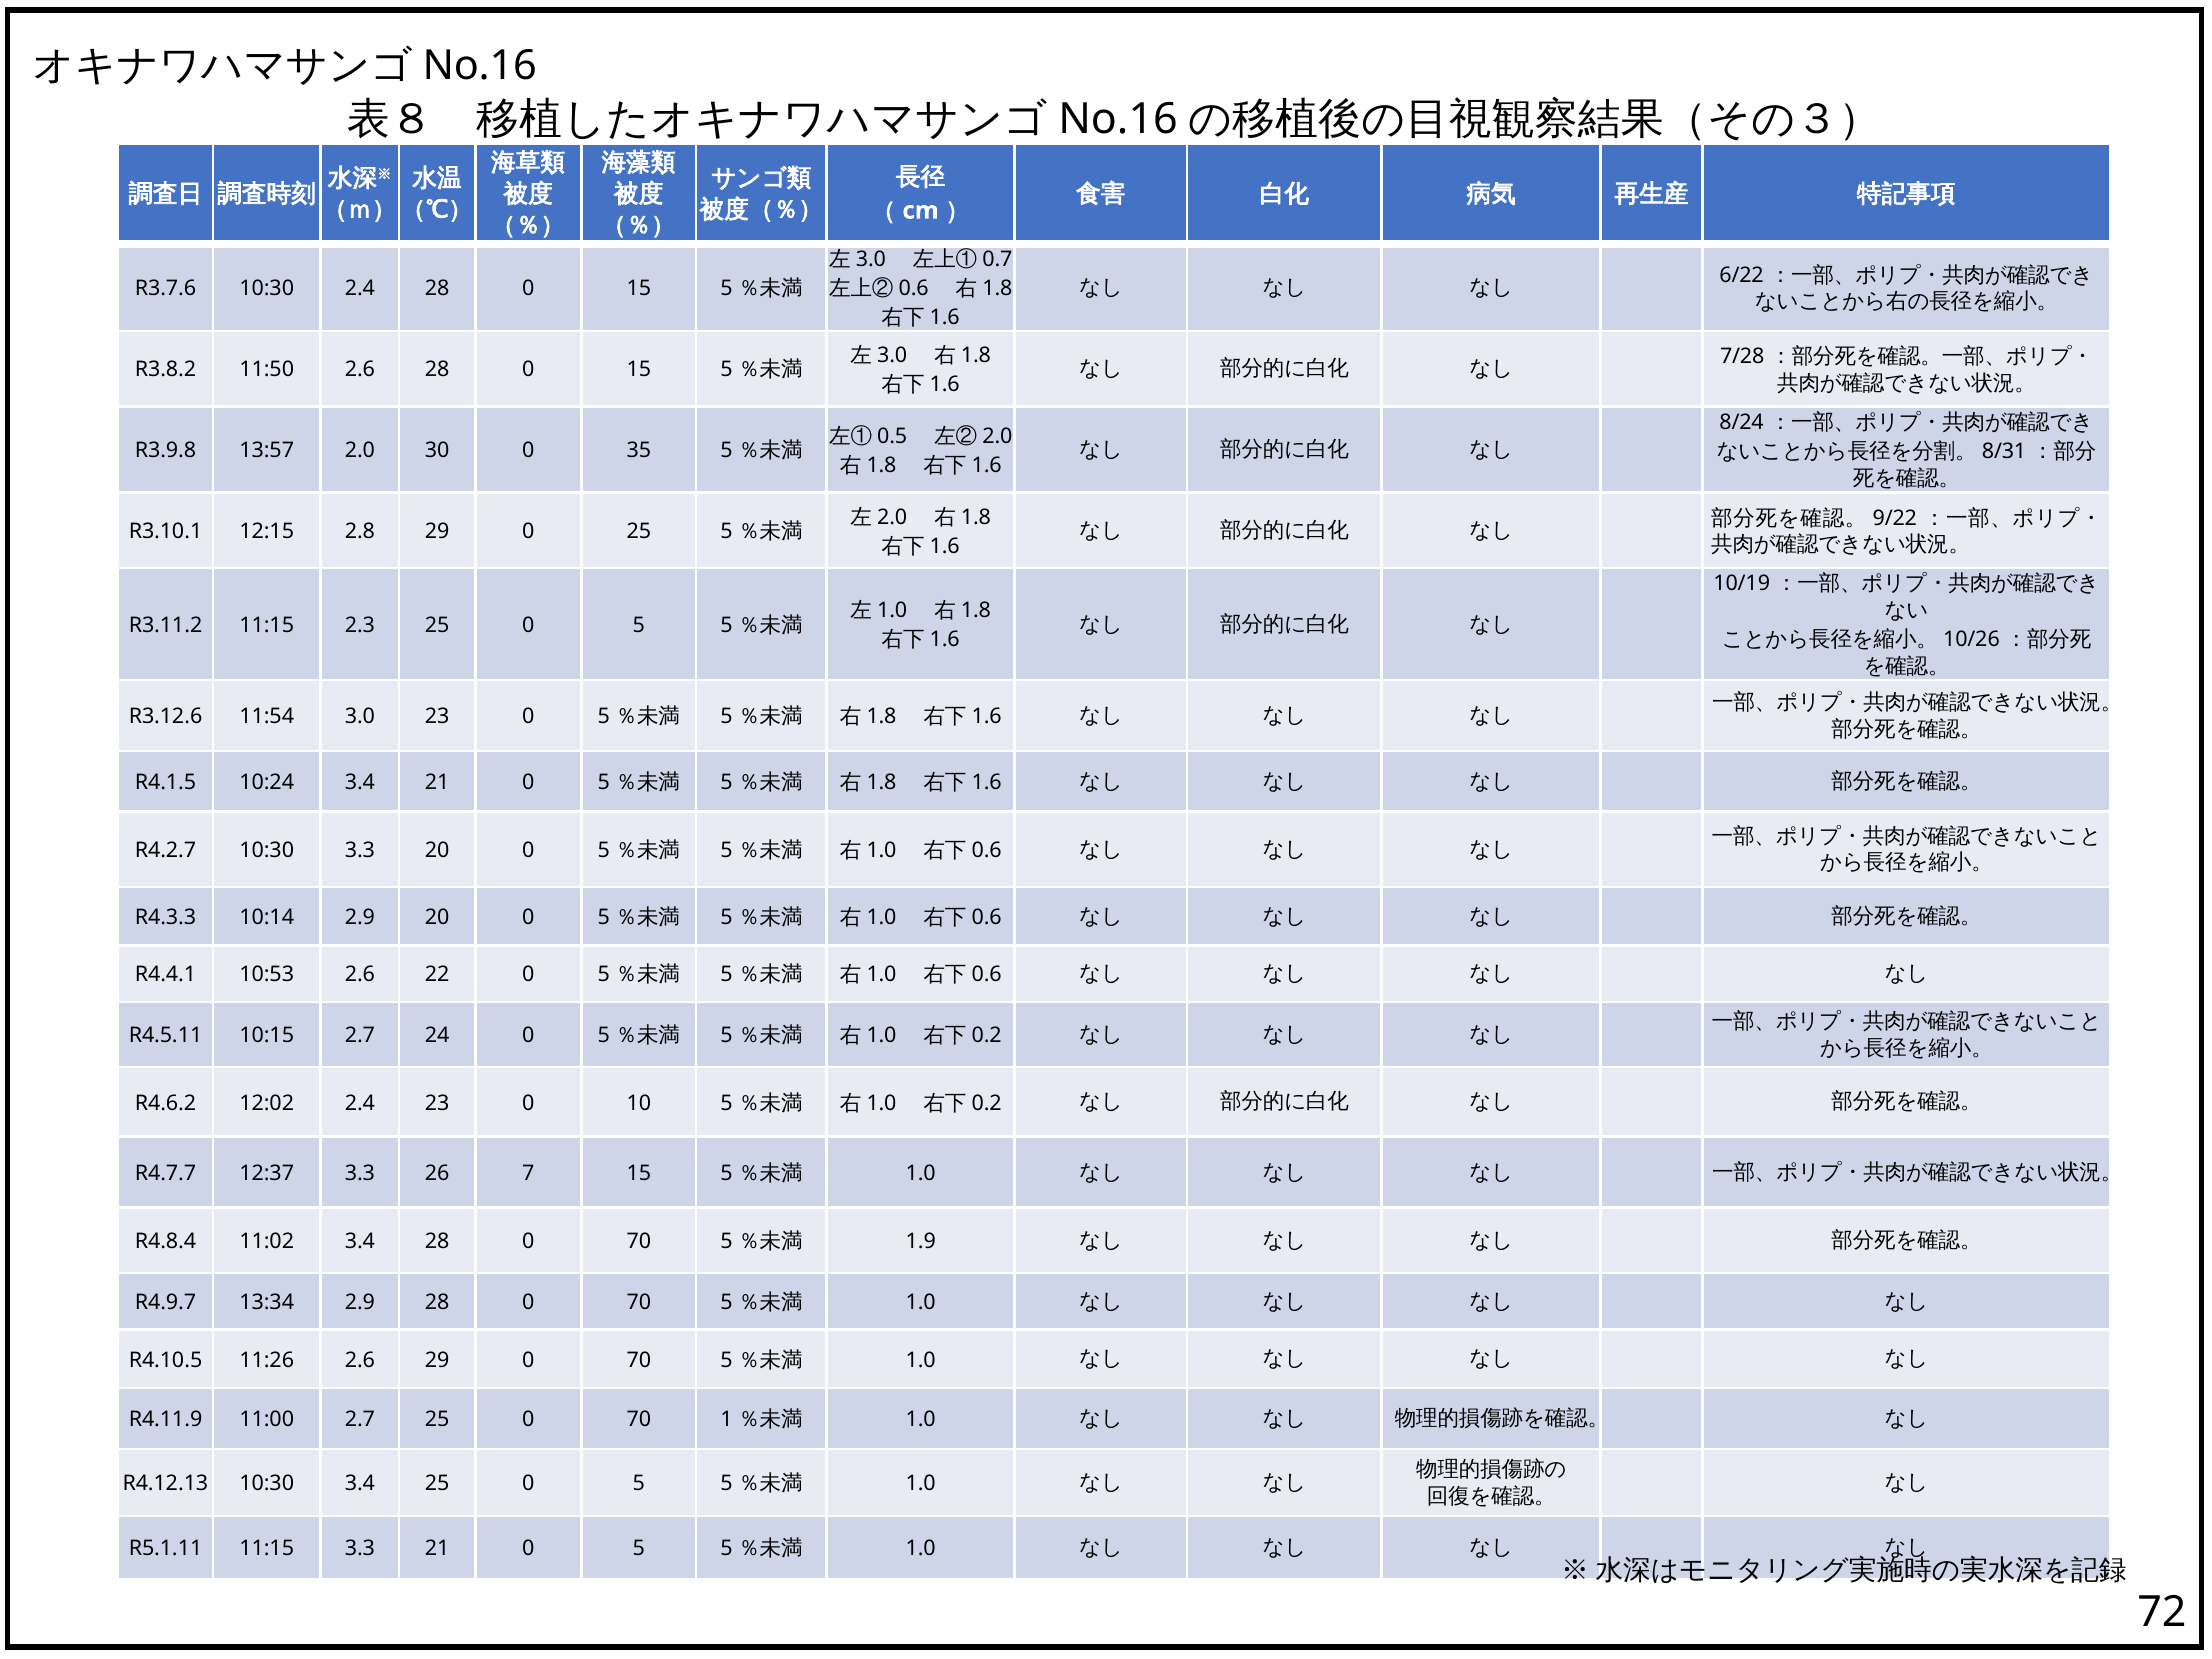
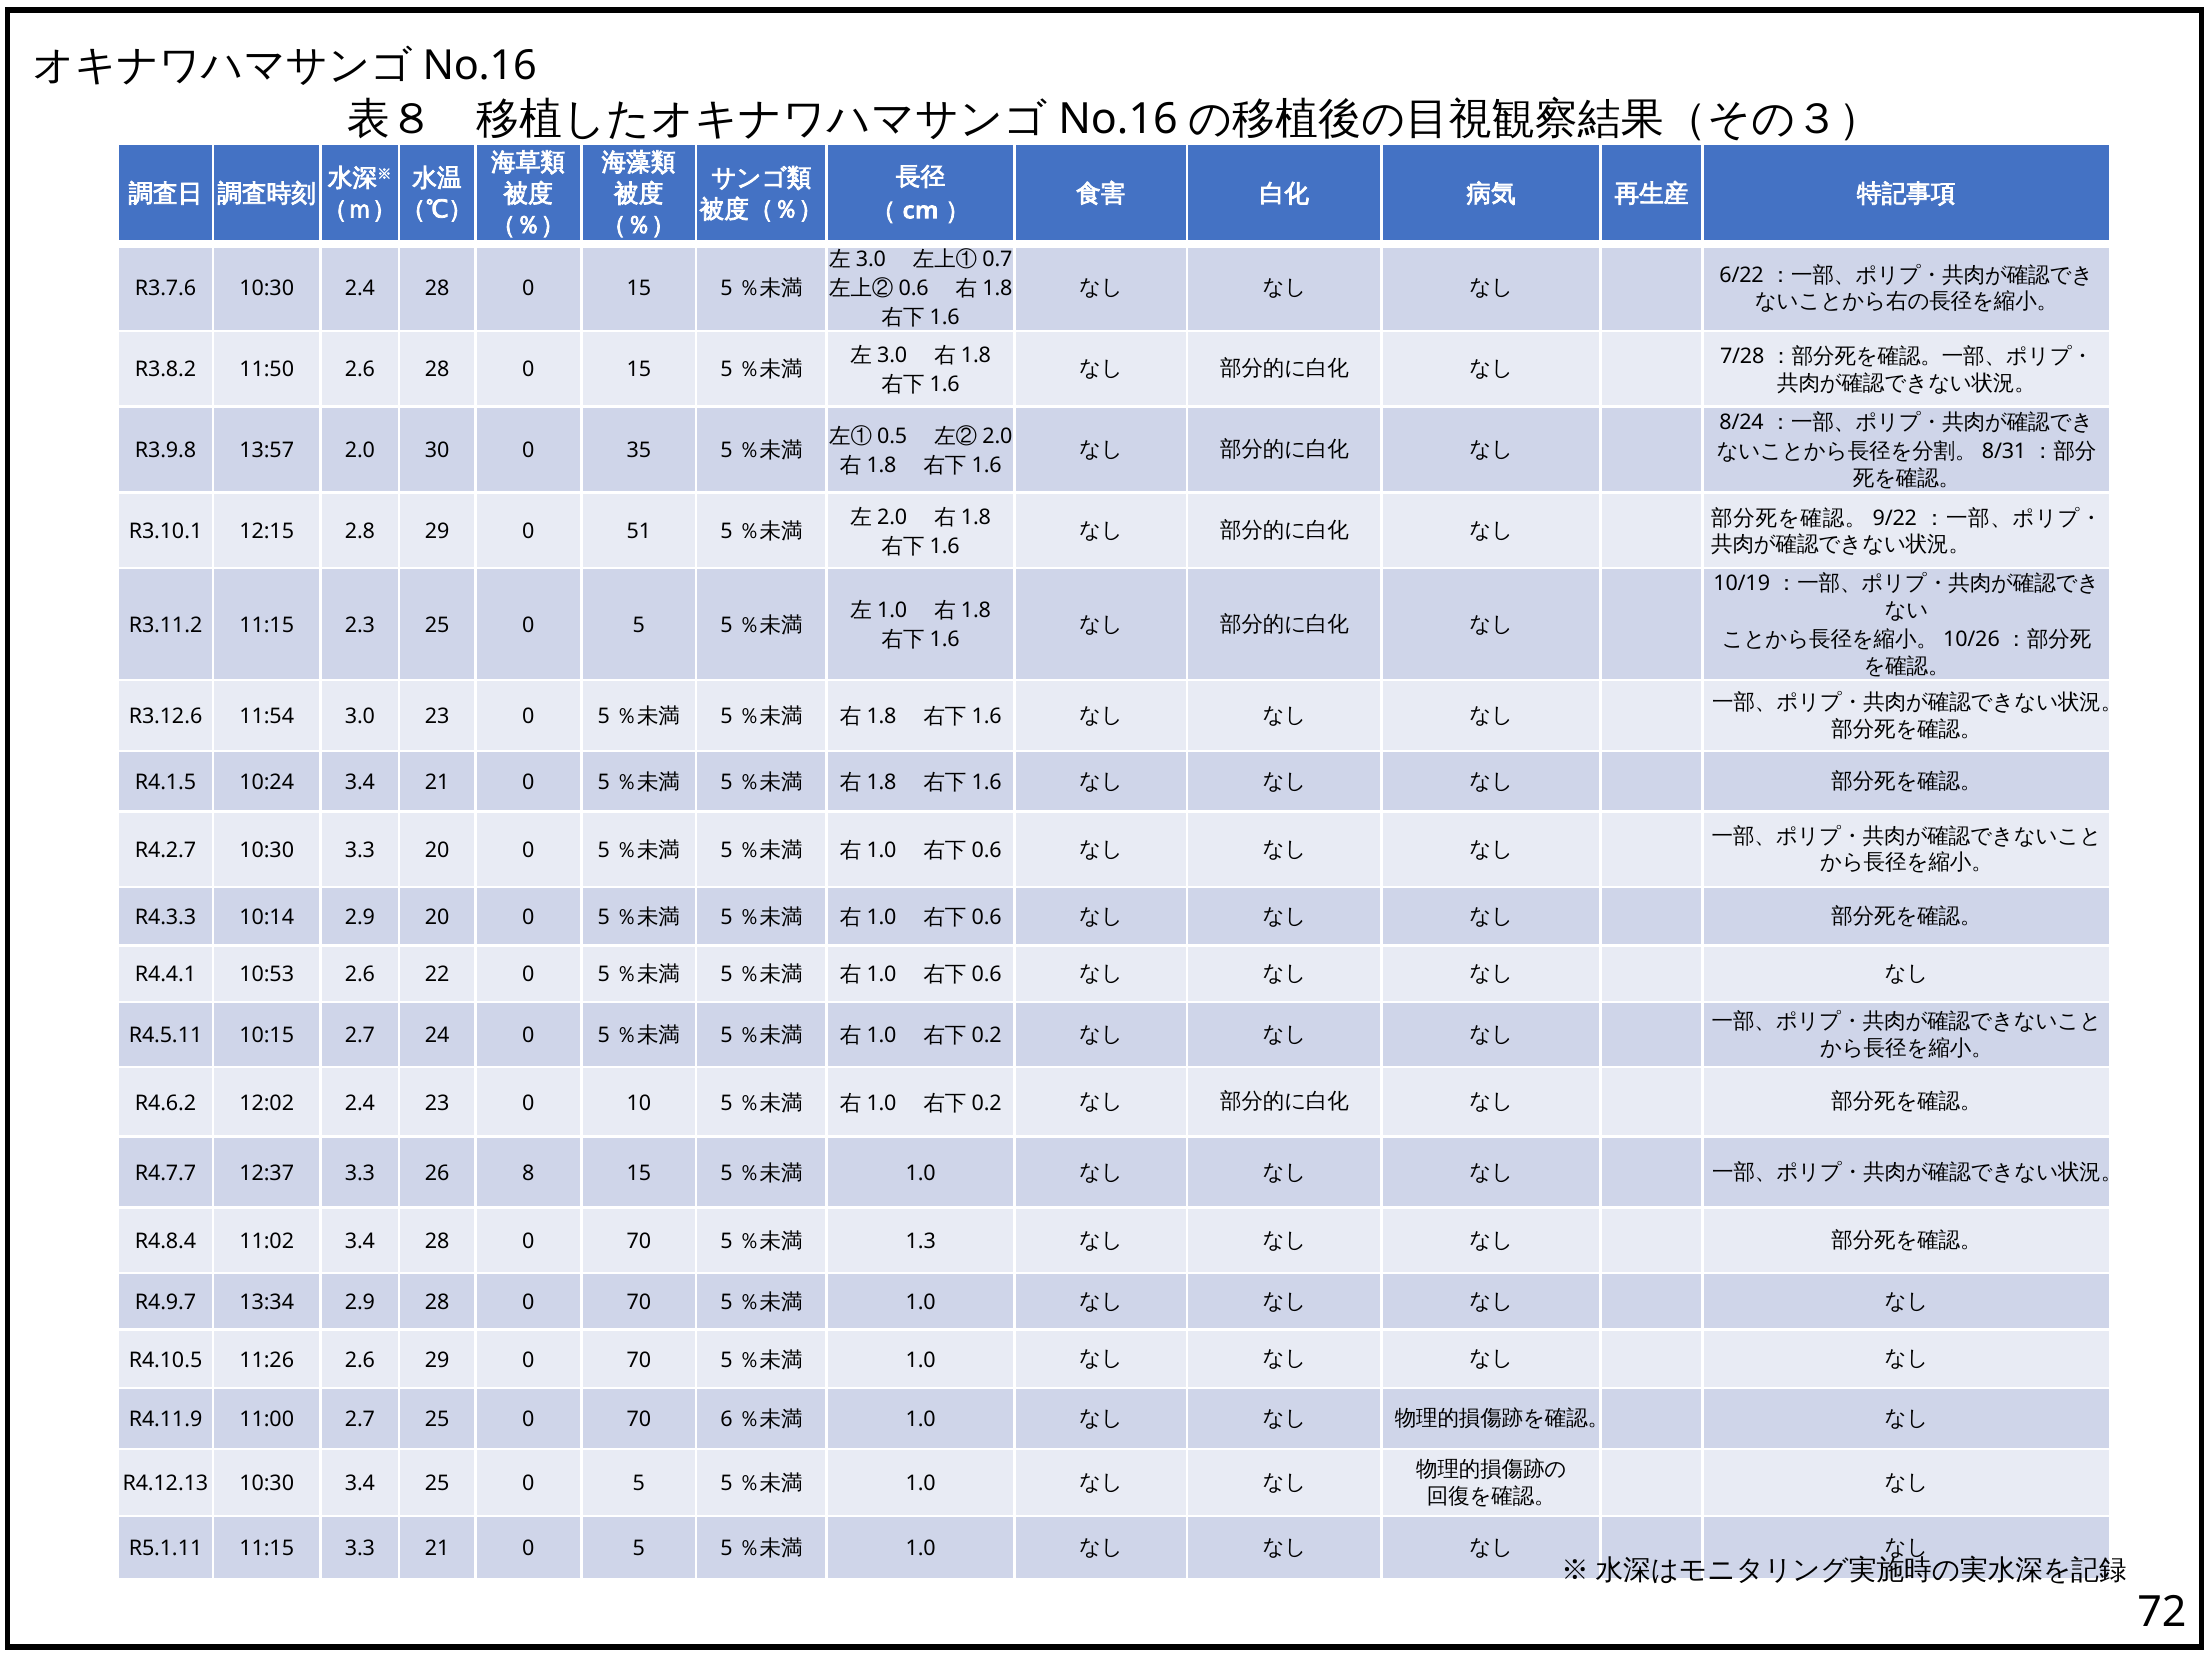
0 25: 25 -> 51
7: 7 -> 8
1.9: 1.9 -> 1.3
1: 1 -> 6
